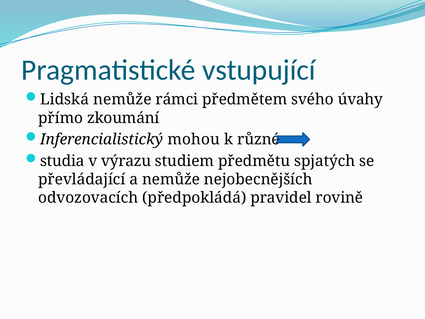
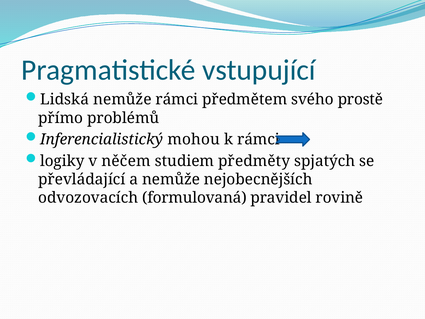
úvahy: úvahy -> prostě
zkoumání: zkoumání -> problémů
k různé: různé -> rámci
studia: studia -> logiky
výrazu: výrazu -> něčem
předmětu: předmětu -> předměty
předpokládá: předpokládá -> formulovaná
